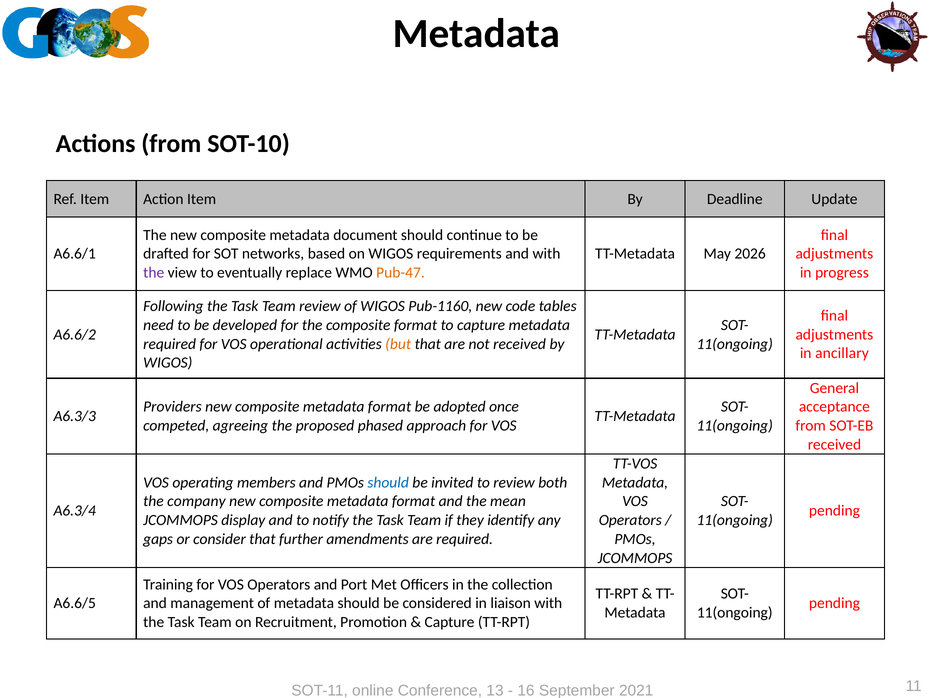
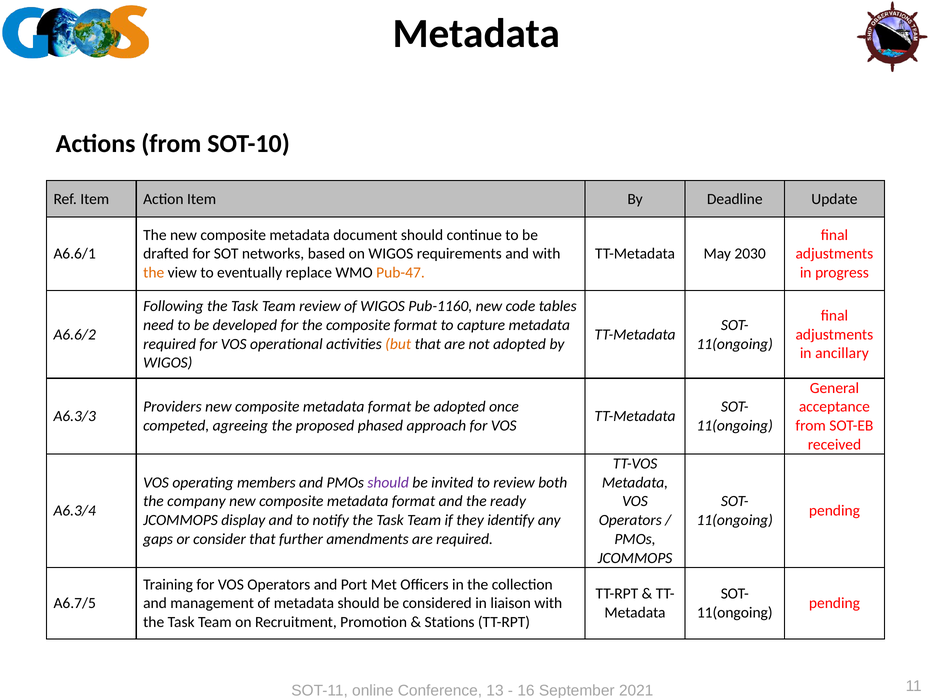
2026: 2026 -> 2030
the at (154, 273) colour: purple -> orange
not received: received -> adopted
should at (388, 483) colour: blue -> purple
mean: mean -> ready
A6.6/5: A6.6/5 -> A6.7/5
Capture at (450, 622): Capture -> Stations
